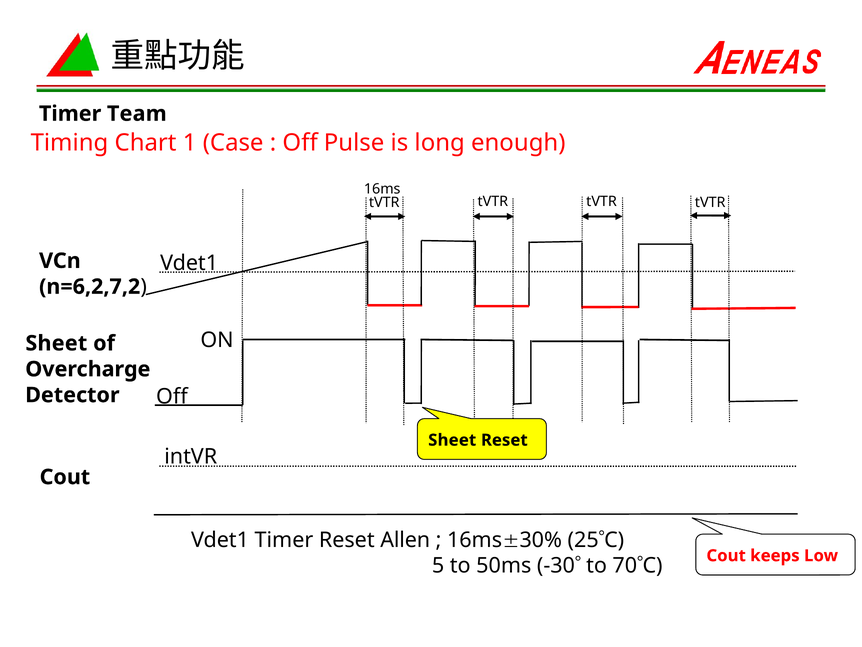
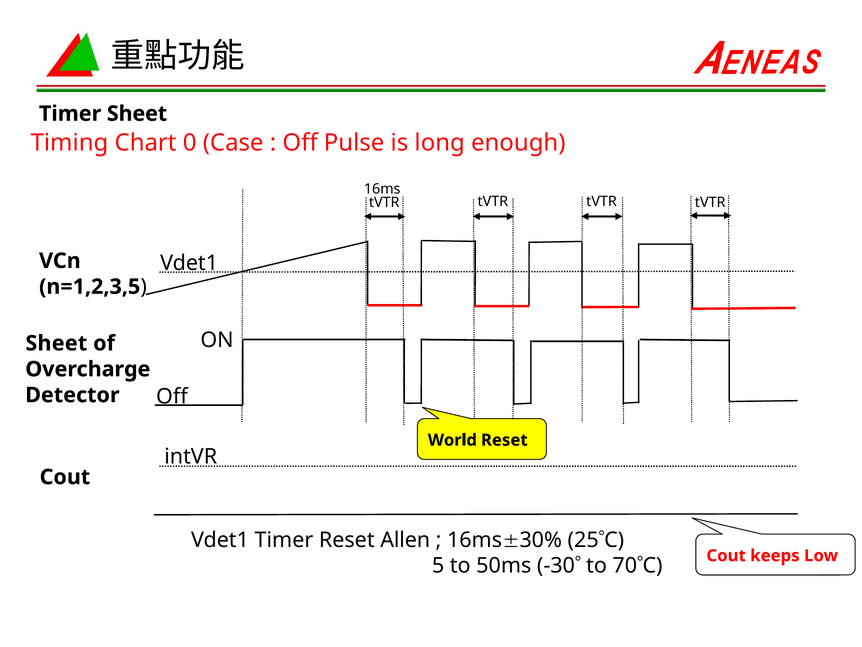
Timer Team: Team -> Sheet
1: 1 -> 0
n=6,2,7,2: n=6,2,7,2 -> n=1,2,3,5
Sheet at (452, 440): Sheet -> World
